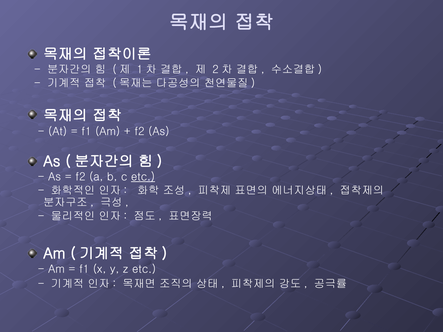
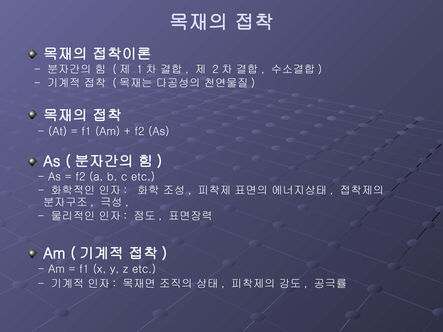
etc at (143, 177) underline: present -> none
